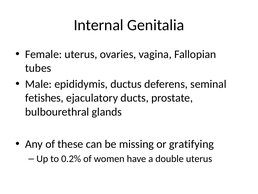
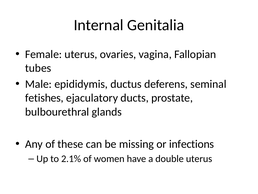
gratifying: gratifying -> infections
0.2%: 0.2% -> 2.1%
